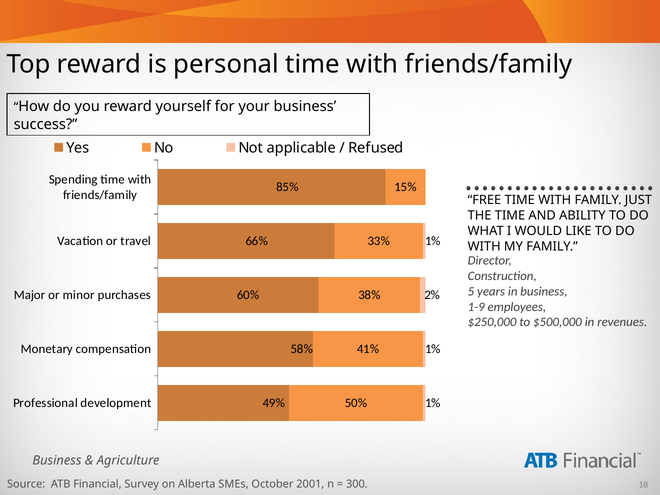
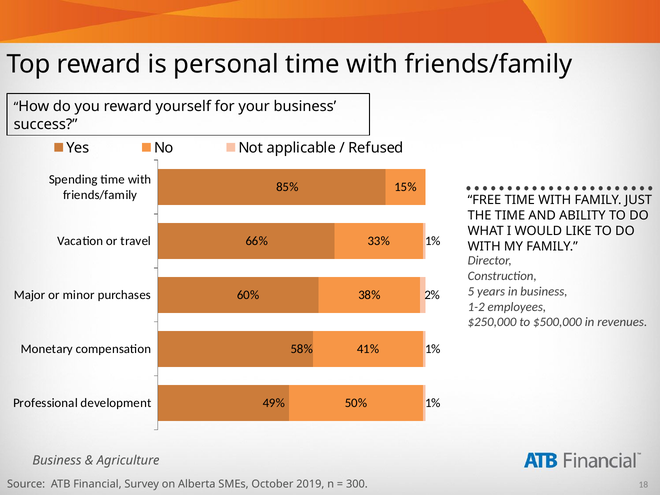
1-9: 1-9 -> 1-2
2001: 2001 -> 2019
